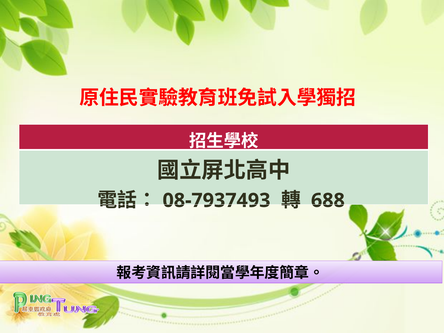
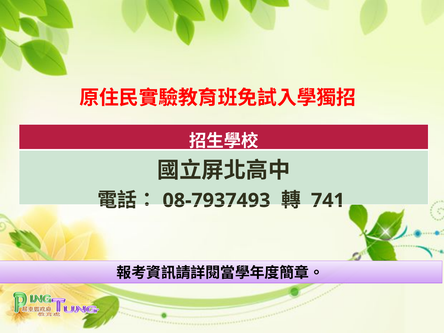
688: 688 -> 741
